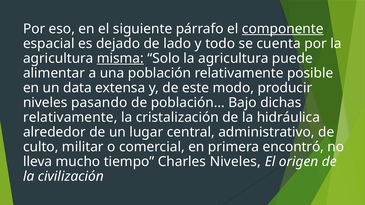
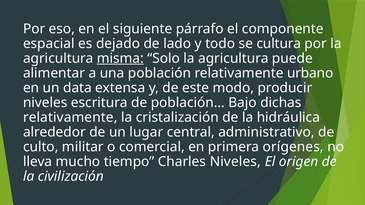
componente underline: present -> none
cuenta: cuenta -> cultura
posible: posible -> urbano
pasando: pasando -> escritura
encontró: encontró -> orígenes
